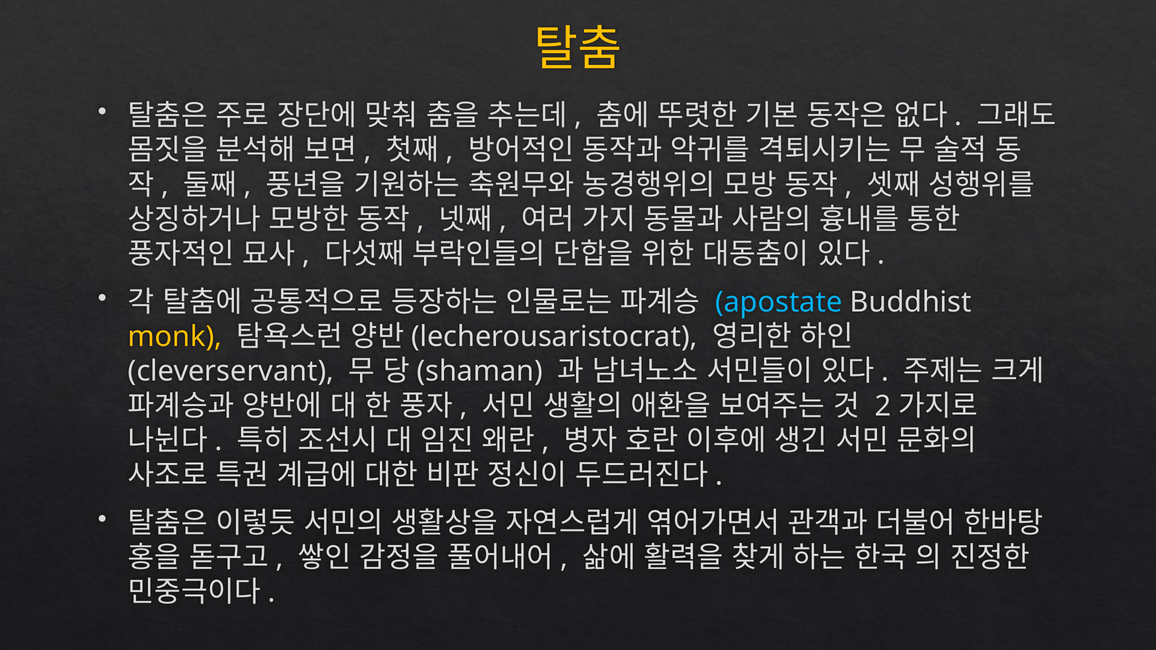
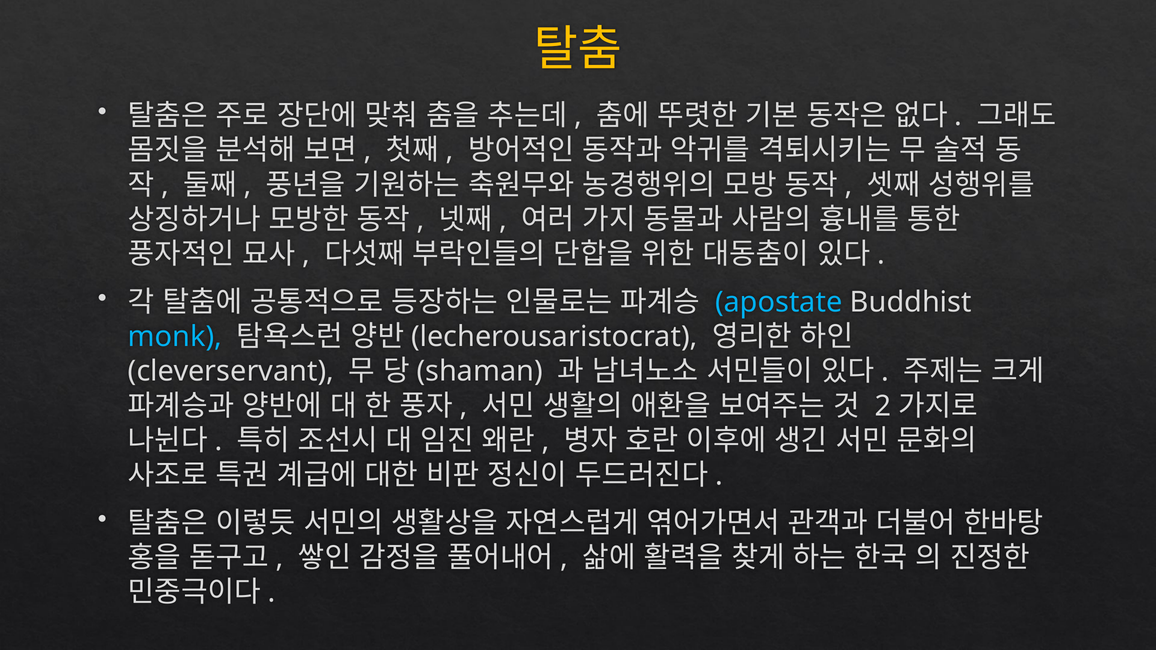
monk colour: yellow -> light blue
